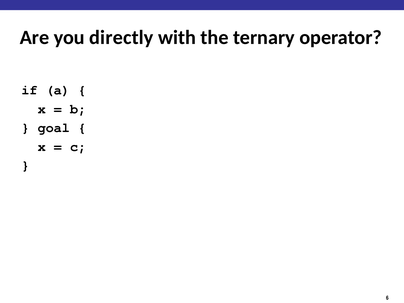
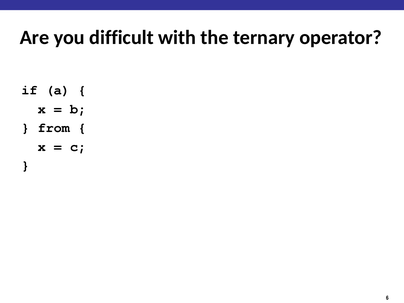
directly: directly -> difficult
goal: goal -> from
